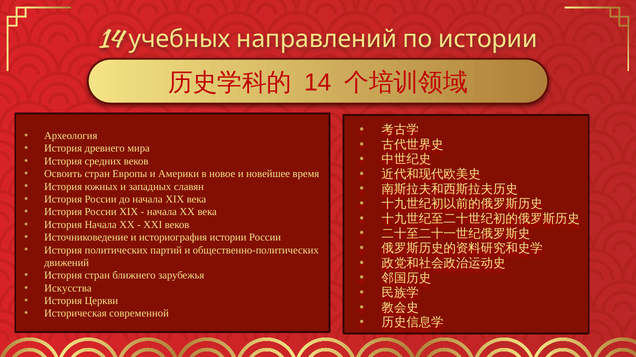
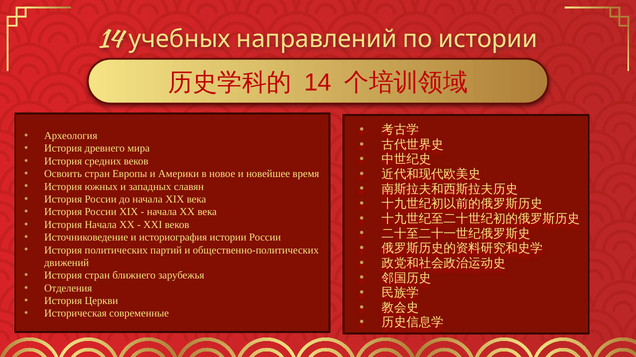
Искусства: Искусства -> Отделения
современной: современной -> современные
